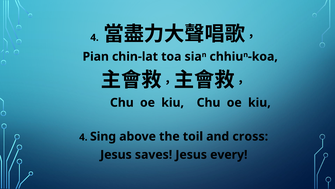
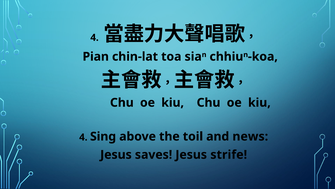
cross: cross -> news
every: every -> strife
